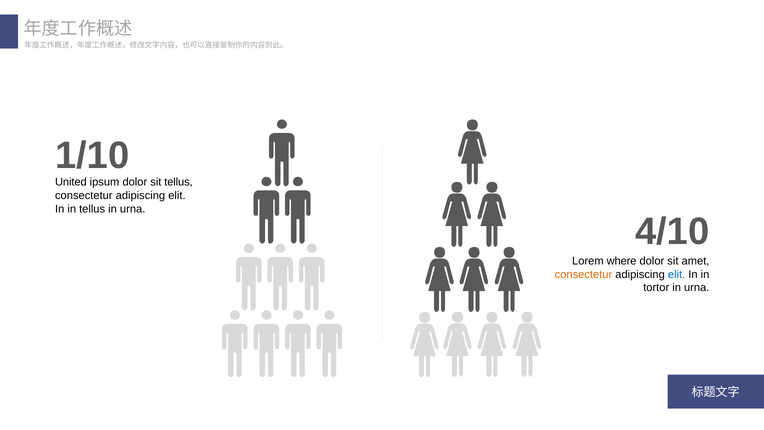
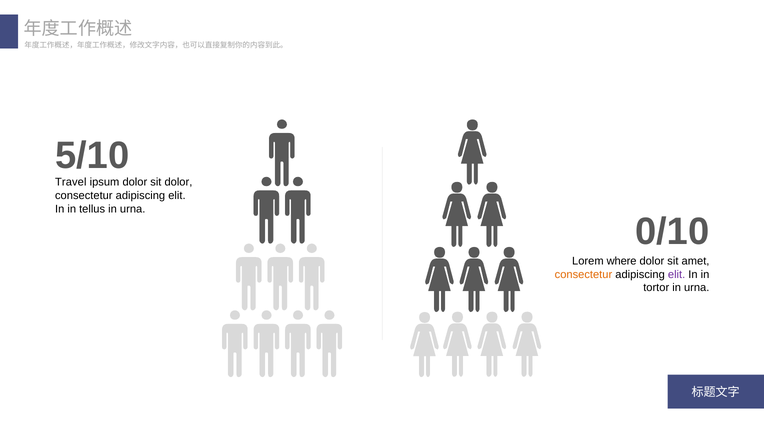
1/10: 1/10 -> 5/10
United: United -> Travel
sit tellus: tellus -> dolor
4/10: 4/10 -> 0/10
elit at (677, 274) colour: blue -> purple
